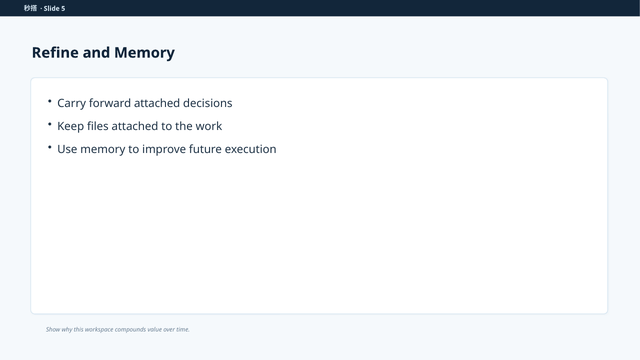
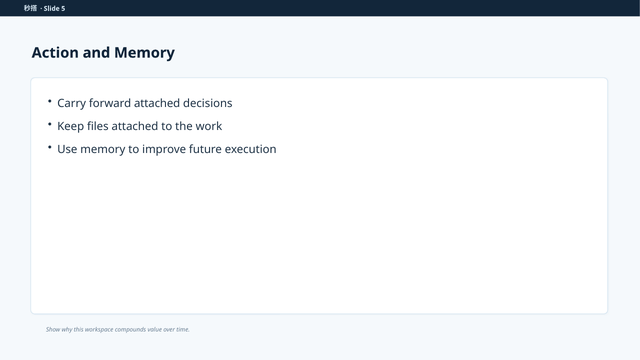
Refine: Refine -> Action
